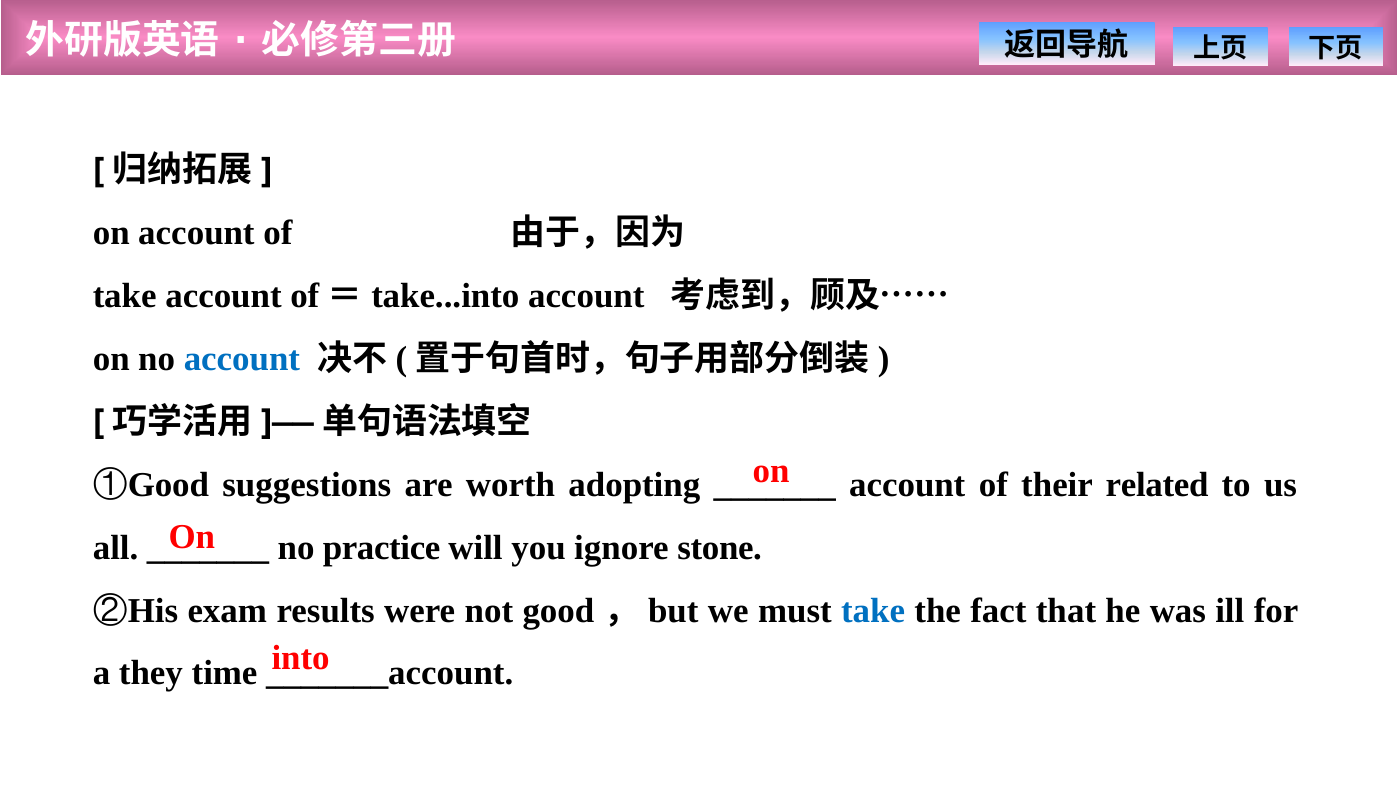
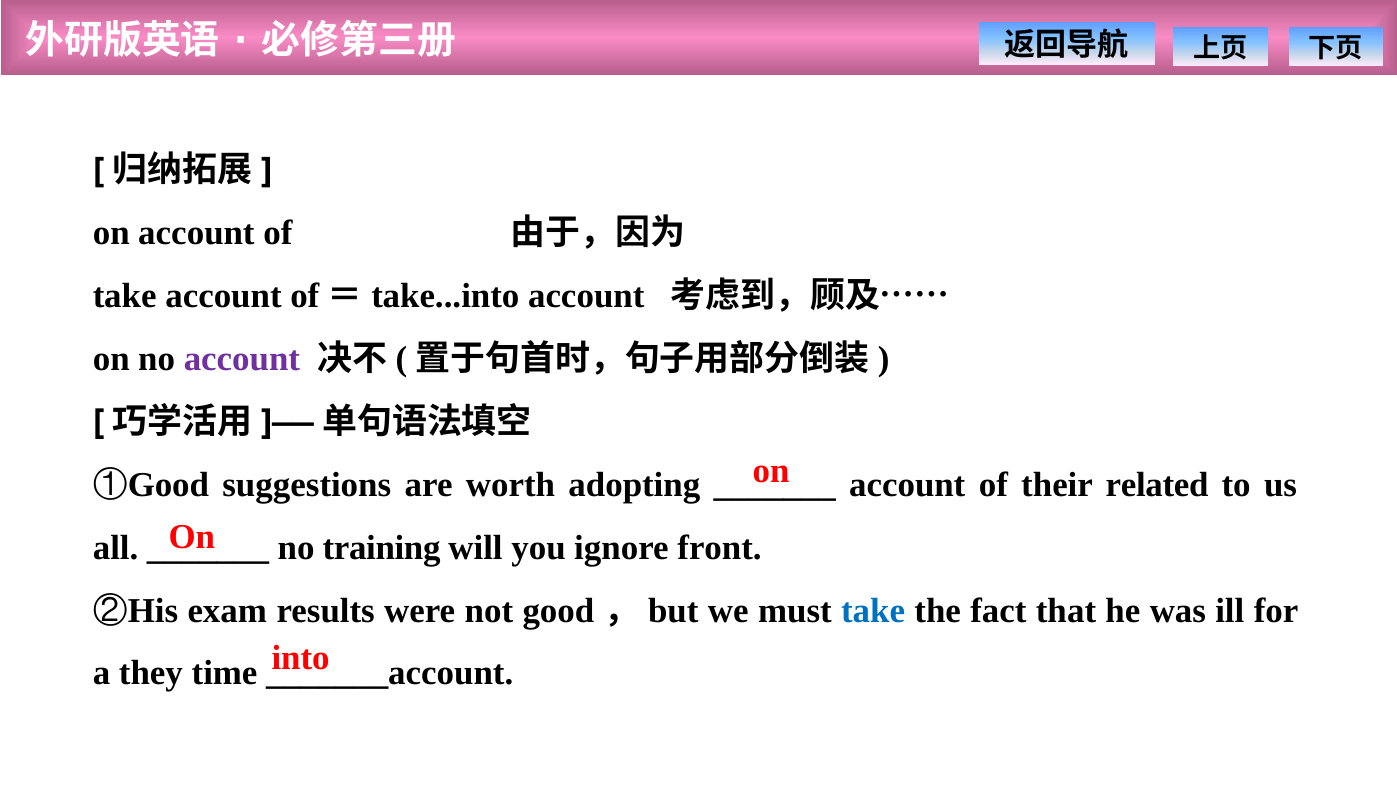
account at (242, 359) colour: blue -> purple
practice: practice -> training
stone: stone -> front
